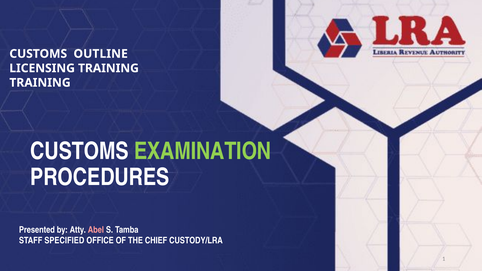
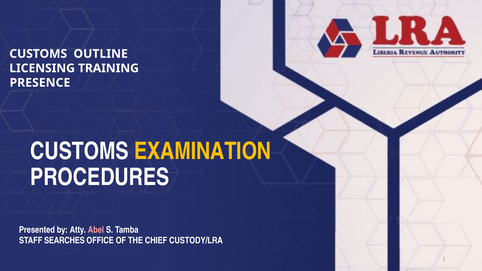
TRAINING at (40, 83): TRAINING -> PRESENCE
EXAMINATION colour: light green -> yellow
SPECIFIED: SPECIFIED -> SEARCHES
